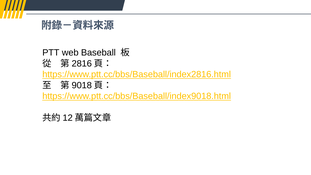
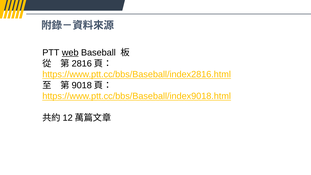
web underline: none -> present
